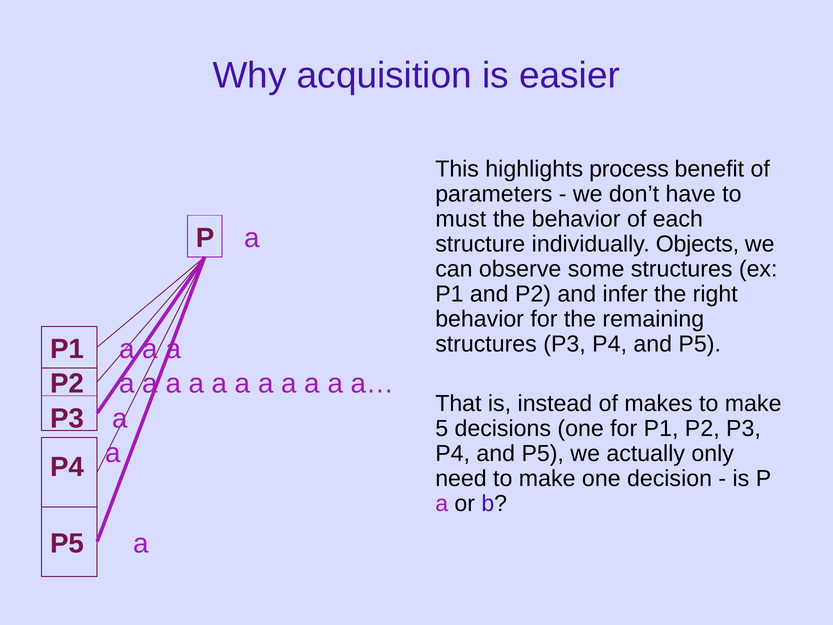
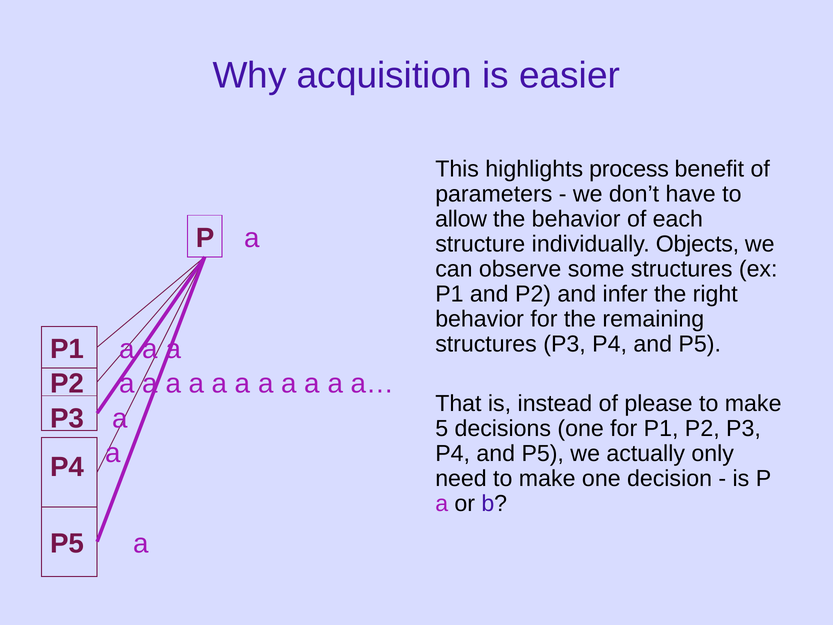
must: must -> allow
makes: makes -> please
